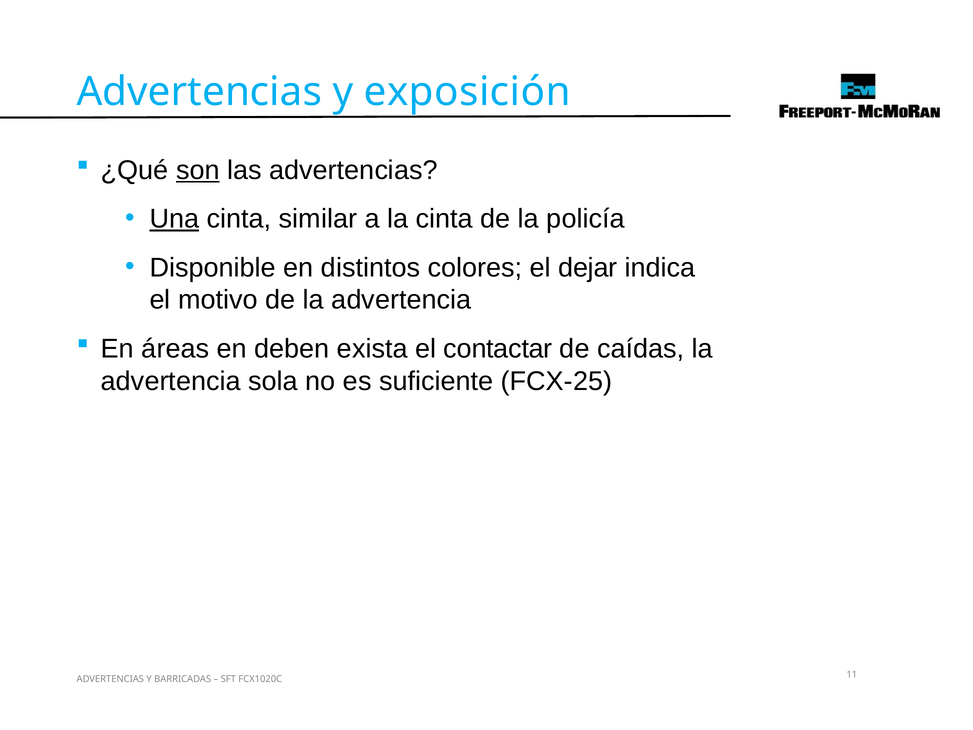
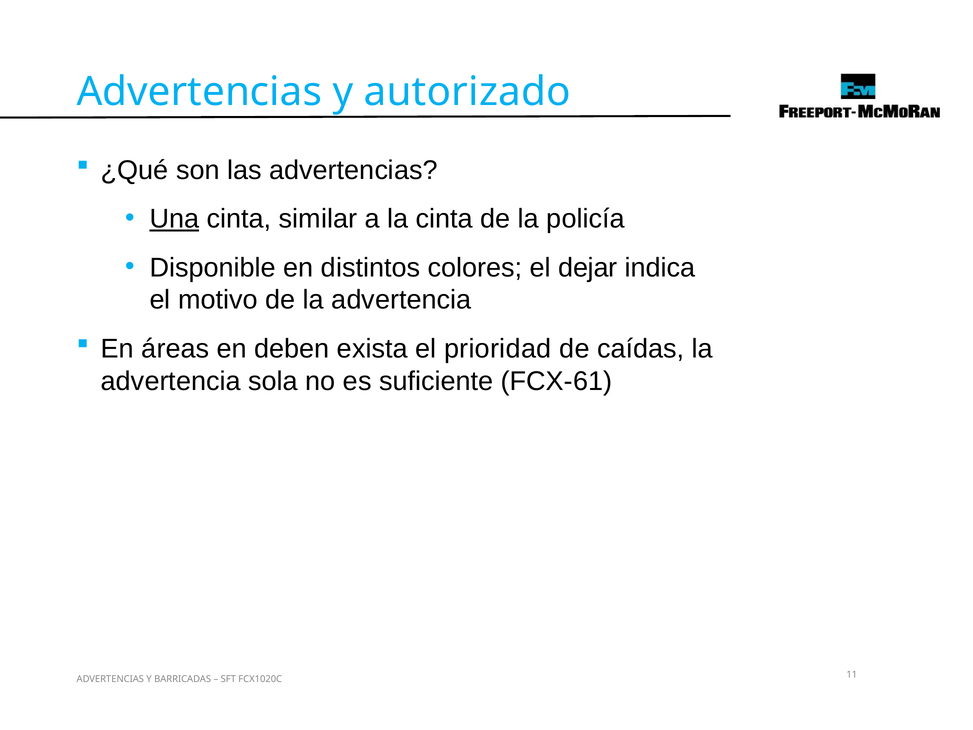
exposición: exposición -> autorizado
son underline: present -> none
contactar: contactar -> prioridad
FCX-25: FCX-25 -> FCX-61
